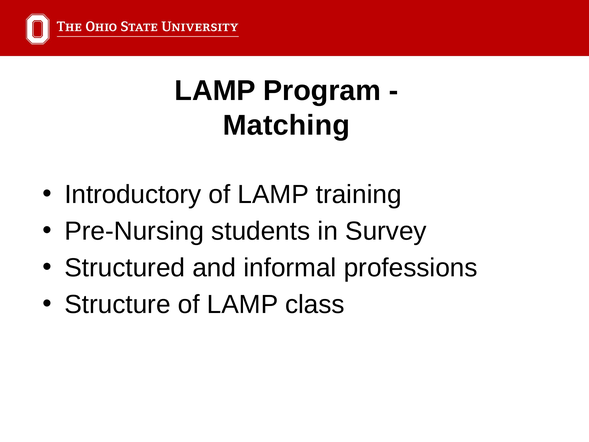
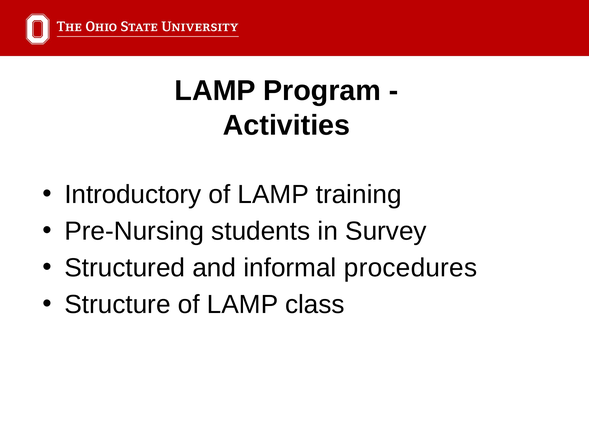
Matching: Matching -> Activities
professions: professions -> procedures
